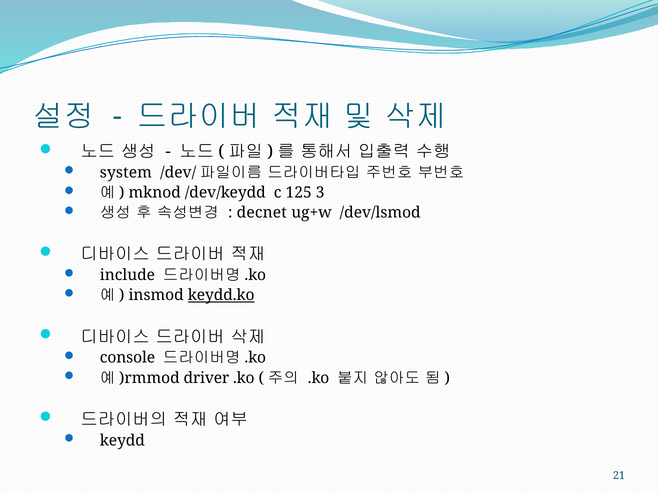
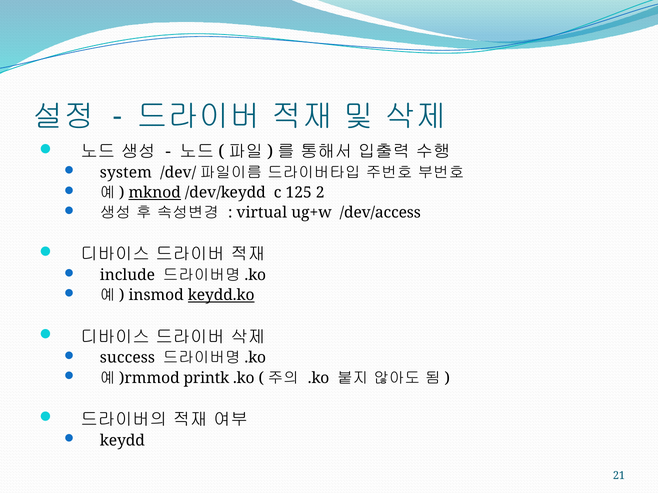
mknod underline: none -> present
3: 3 -> 2
decnet: decnet -> virtual
/dev/lsmod: /dev/lsmod -> /dev/access
console: console -> success
driver: driver -> printk
